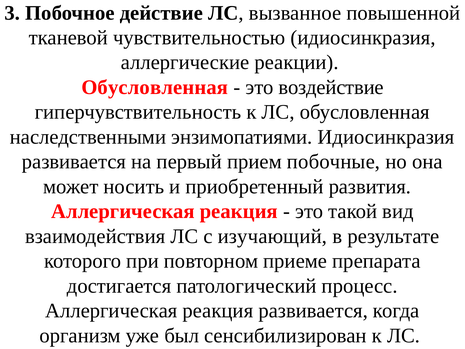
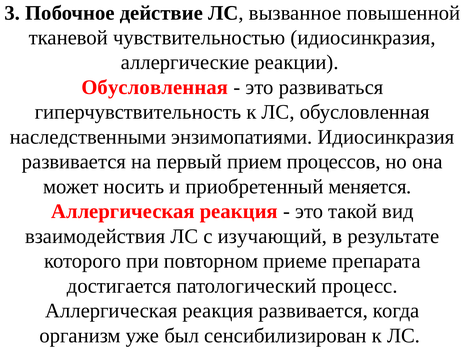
воздействие: воздействие -> развиваться
побочные: побочные -> процессов
развития: развития -> меняется
